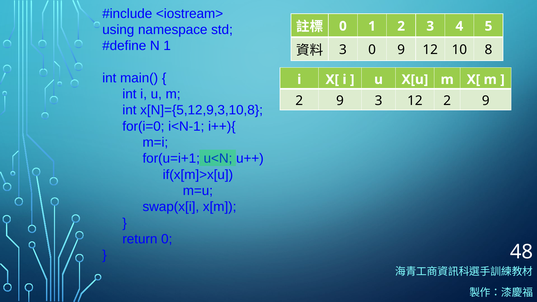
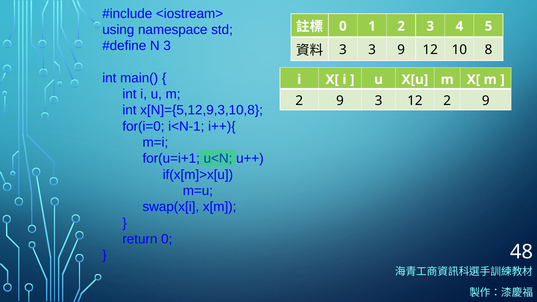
N 1: 1 -> 3
3 0: 0 -> 3
